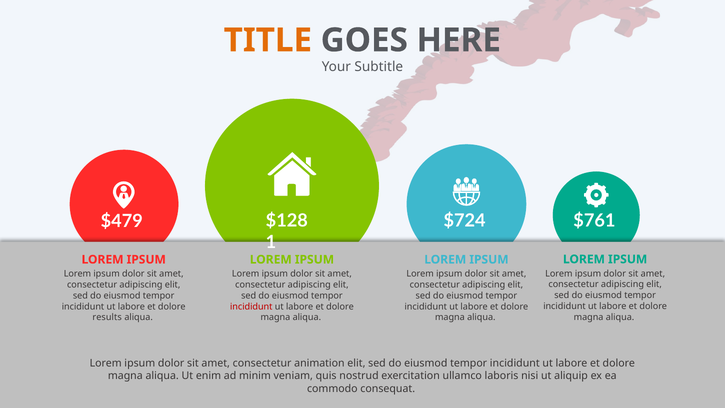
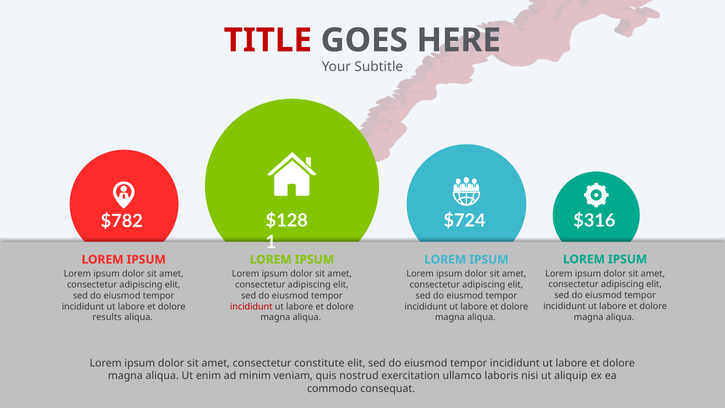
TITLE colour: orange -> red
$761: $761 -> $316
$479: $479 -> $782
animation: animation -> constitute
